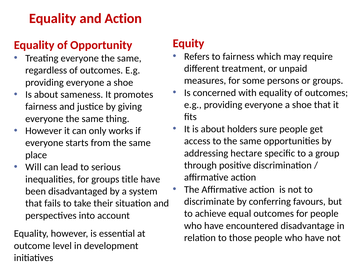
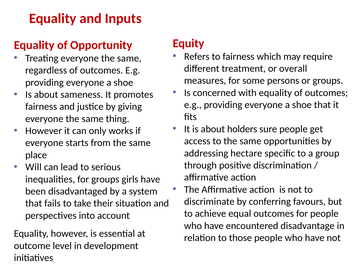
and Action: Action -> Inputs
unpaid: unpaid -> overall
title: title -> girls
